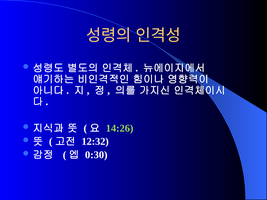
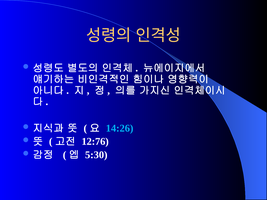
14:26 colour: light green -> light blue
12:32: 12:32 -> 12:76
0:30: 0:30 -> 5:30
